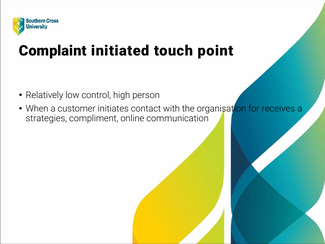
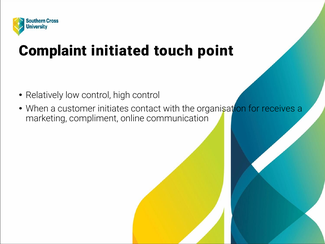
high person: person -> control
strategies: strategies -> marketing
